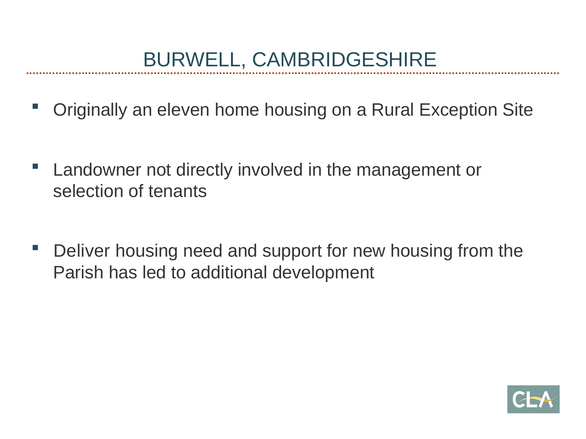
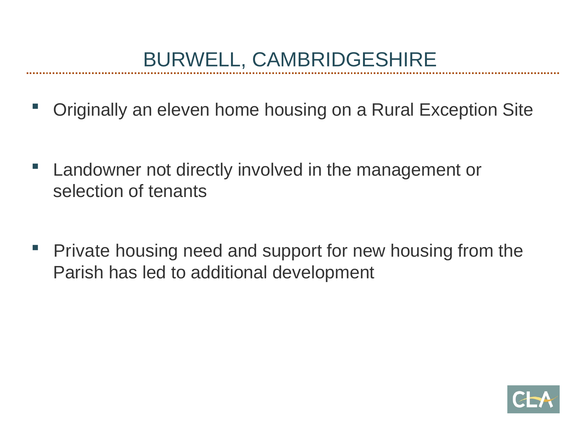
Deliver: Deliver -> Private
